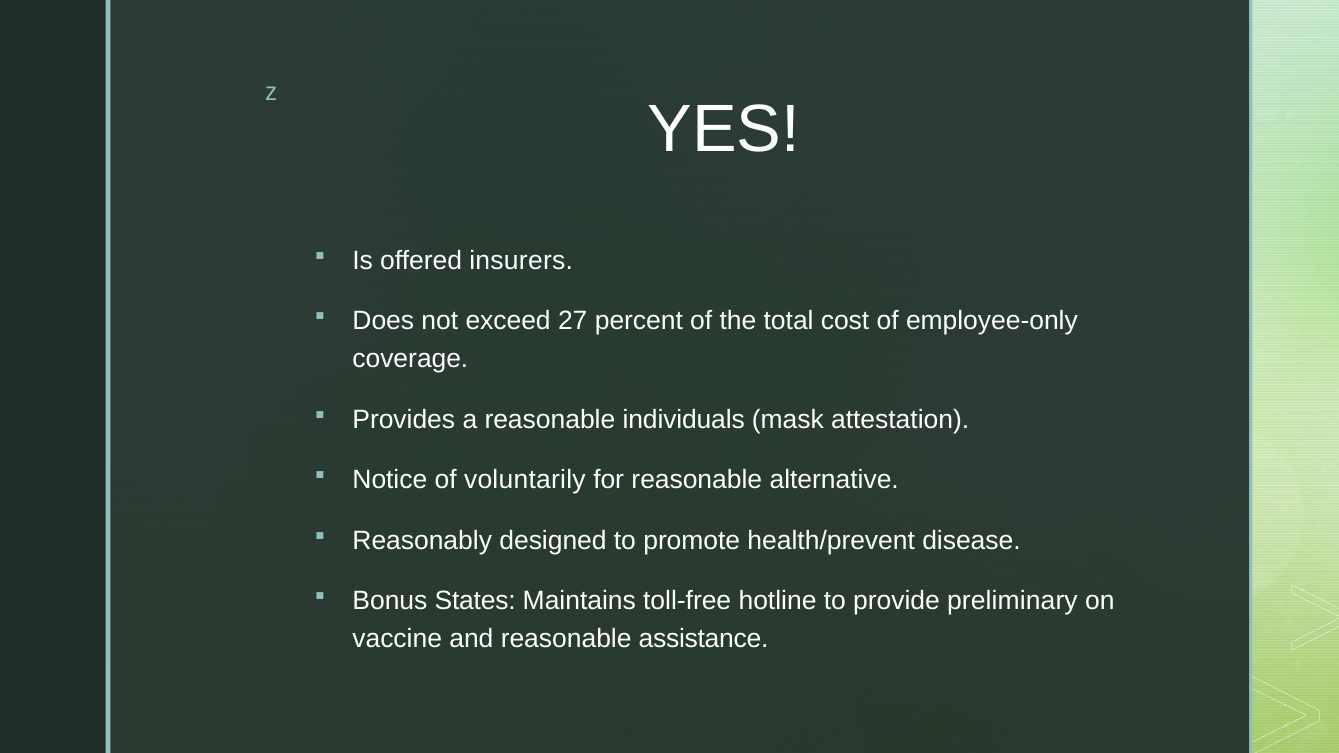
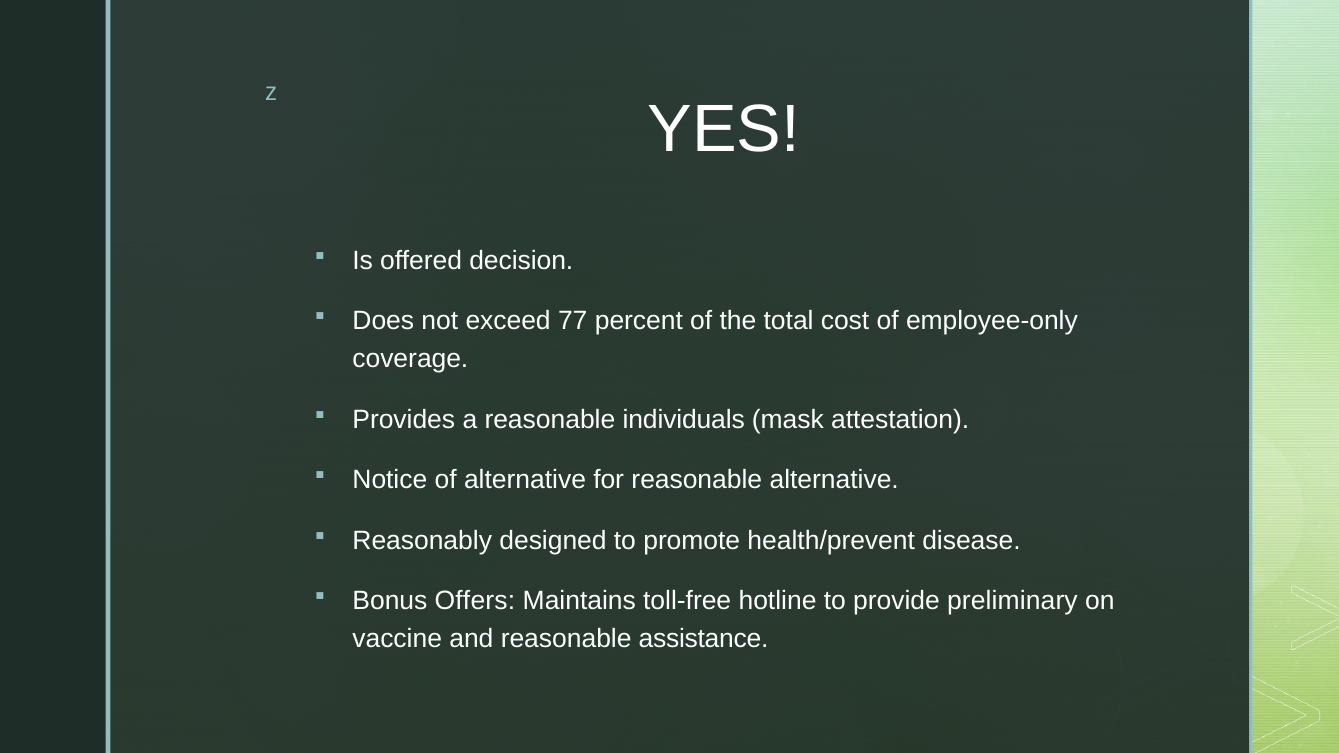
insurers: insurers -> decision
27: 27 -> 77
of voluntarily: voluntarily -> alternative
States: States -> Offers
